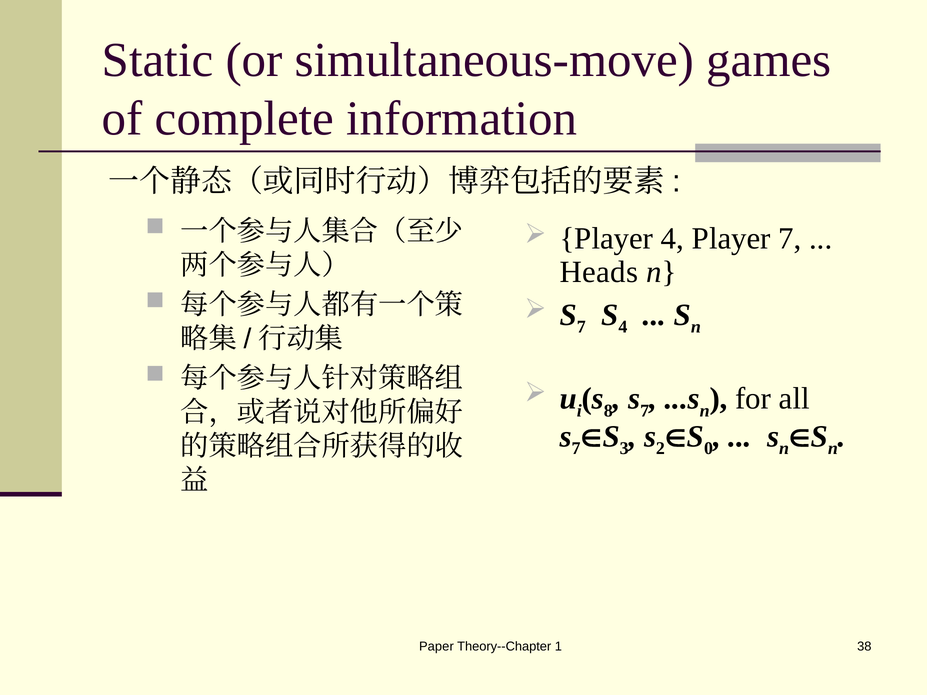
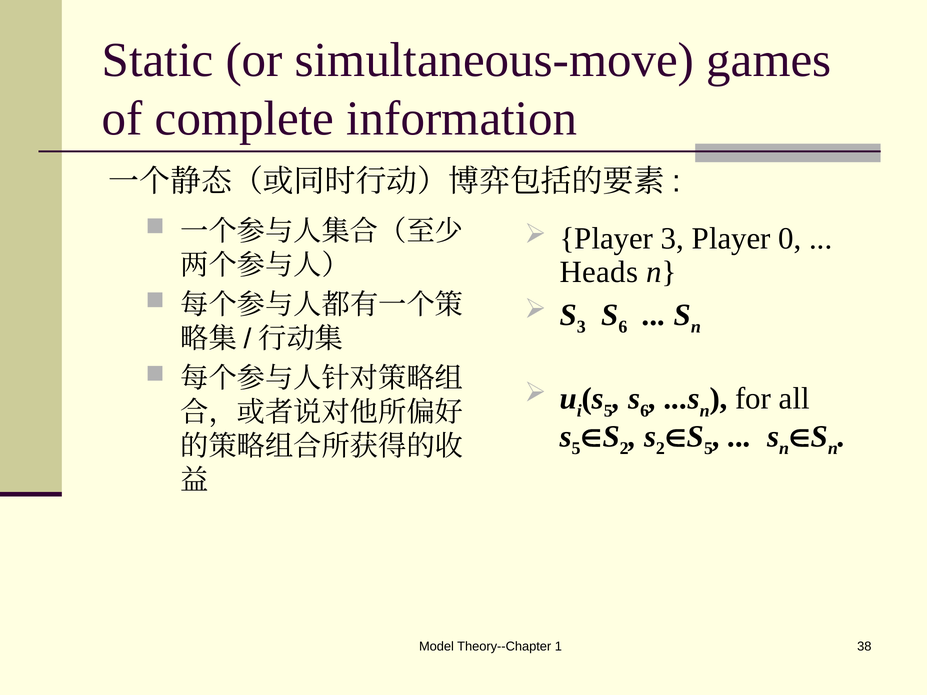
Player 4: 4 -> 3
Player 7: 7 -> 0
7 at (581, 327): 7 -> 3
4 at (623, 327): 4 -> 6
8 at (608, 411): 8 -> 5
7 at (645, 411): 7 -> 6
7 at (576, 449): 7 -> 5
3 at (624, 449): 3 -> 2
0 at (709, 449): 0 -> 5
Paper: Paper -> Model
